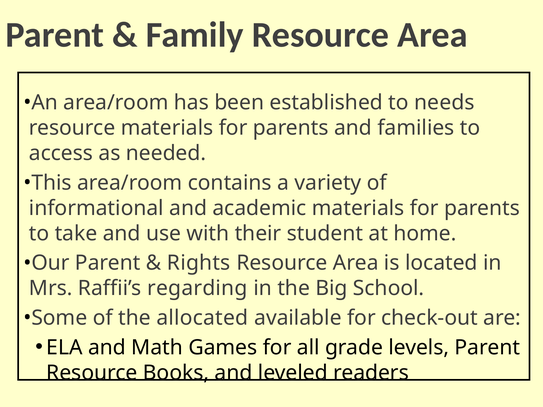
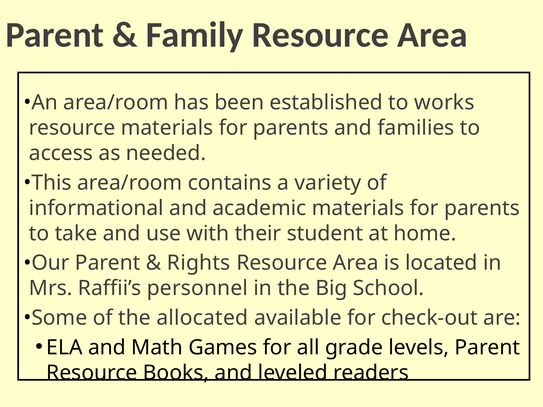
needs: needs -> works
regarding: regarding -> personnel
